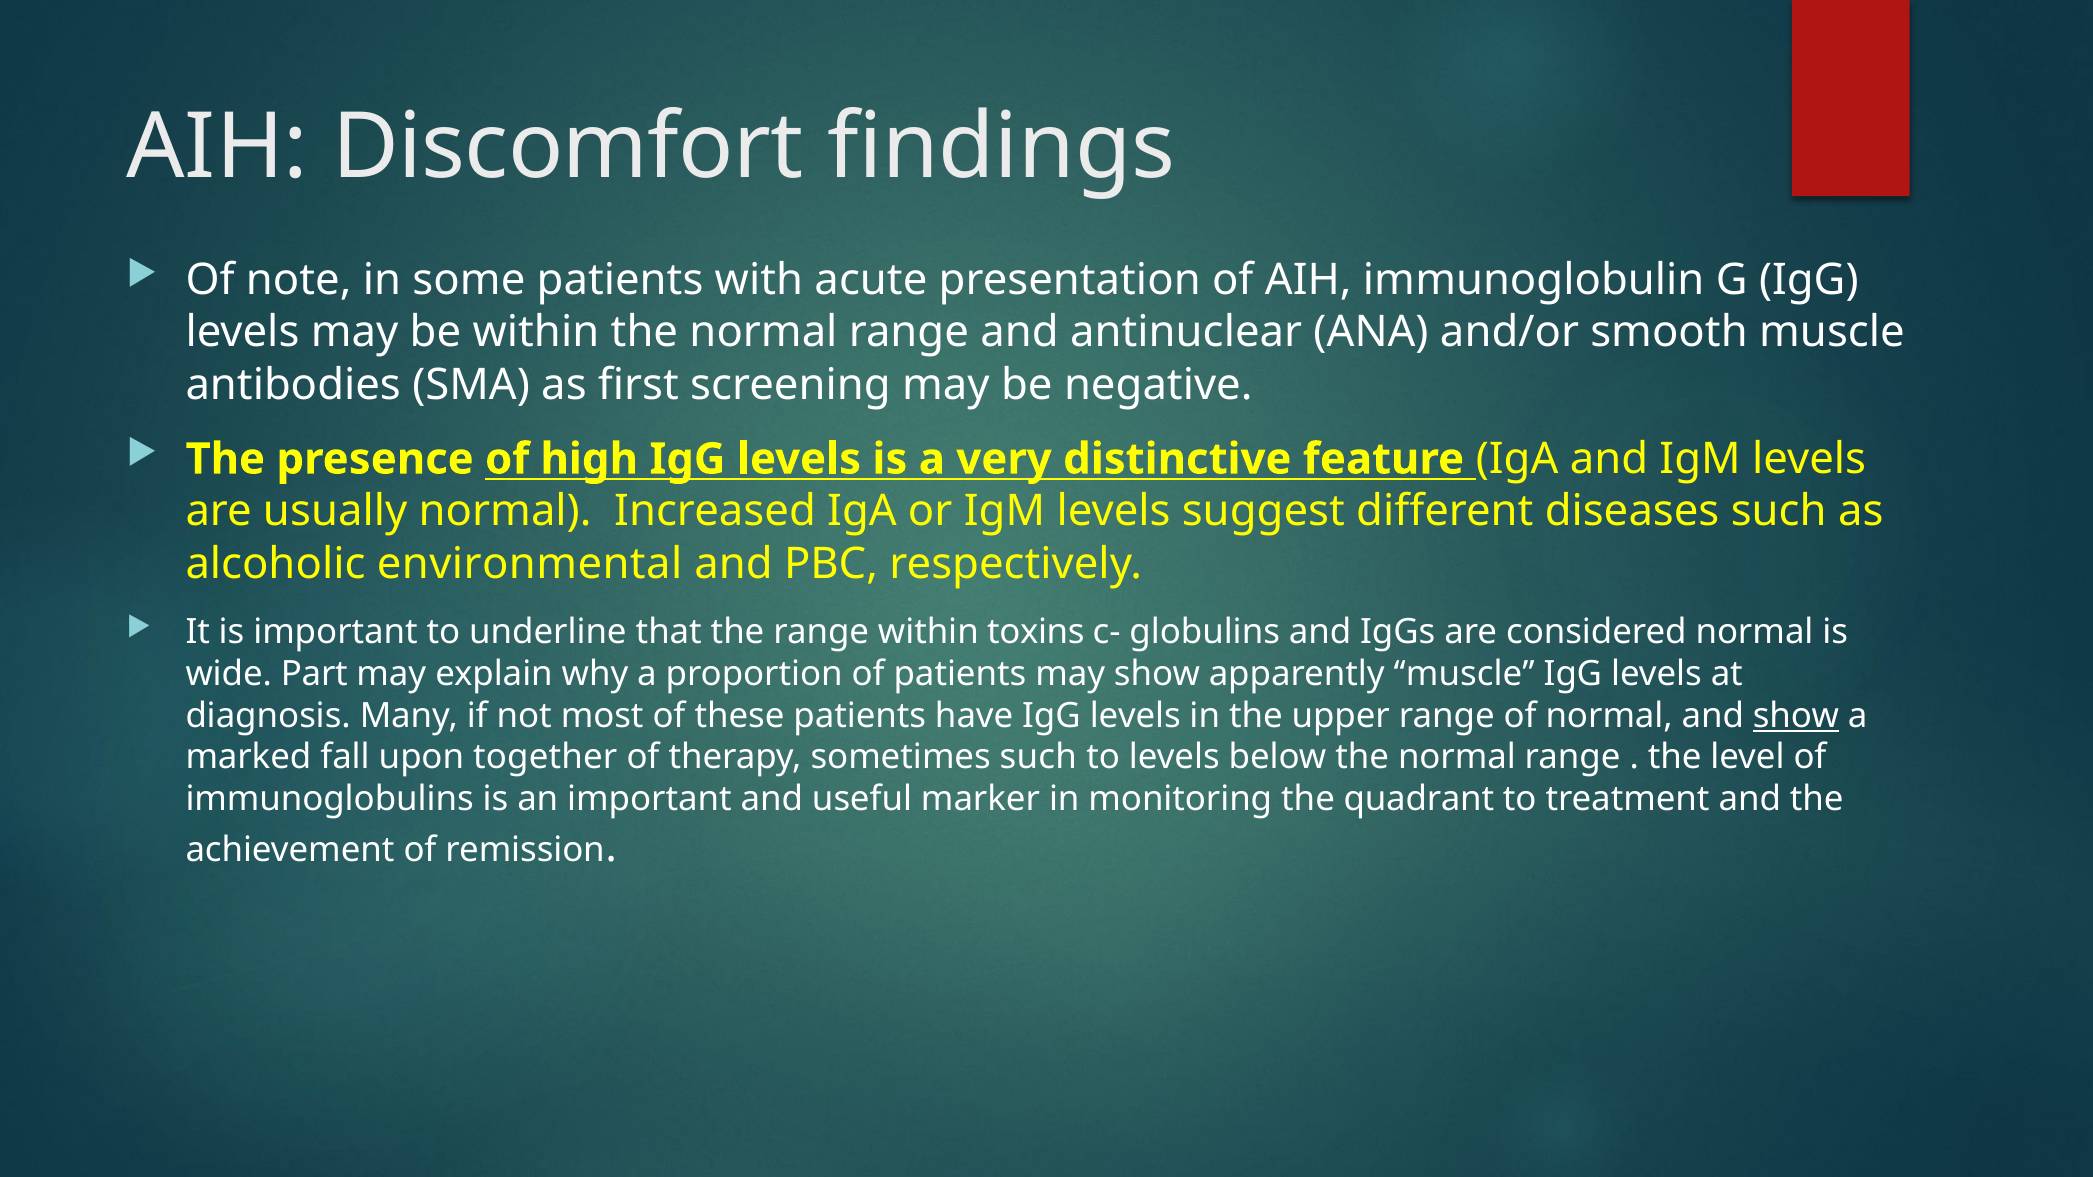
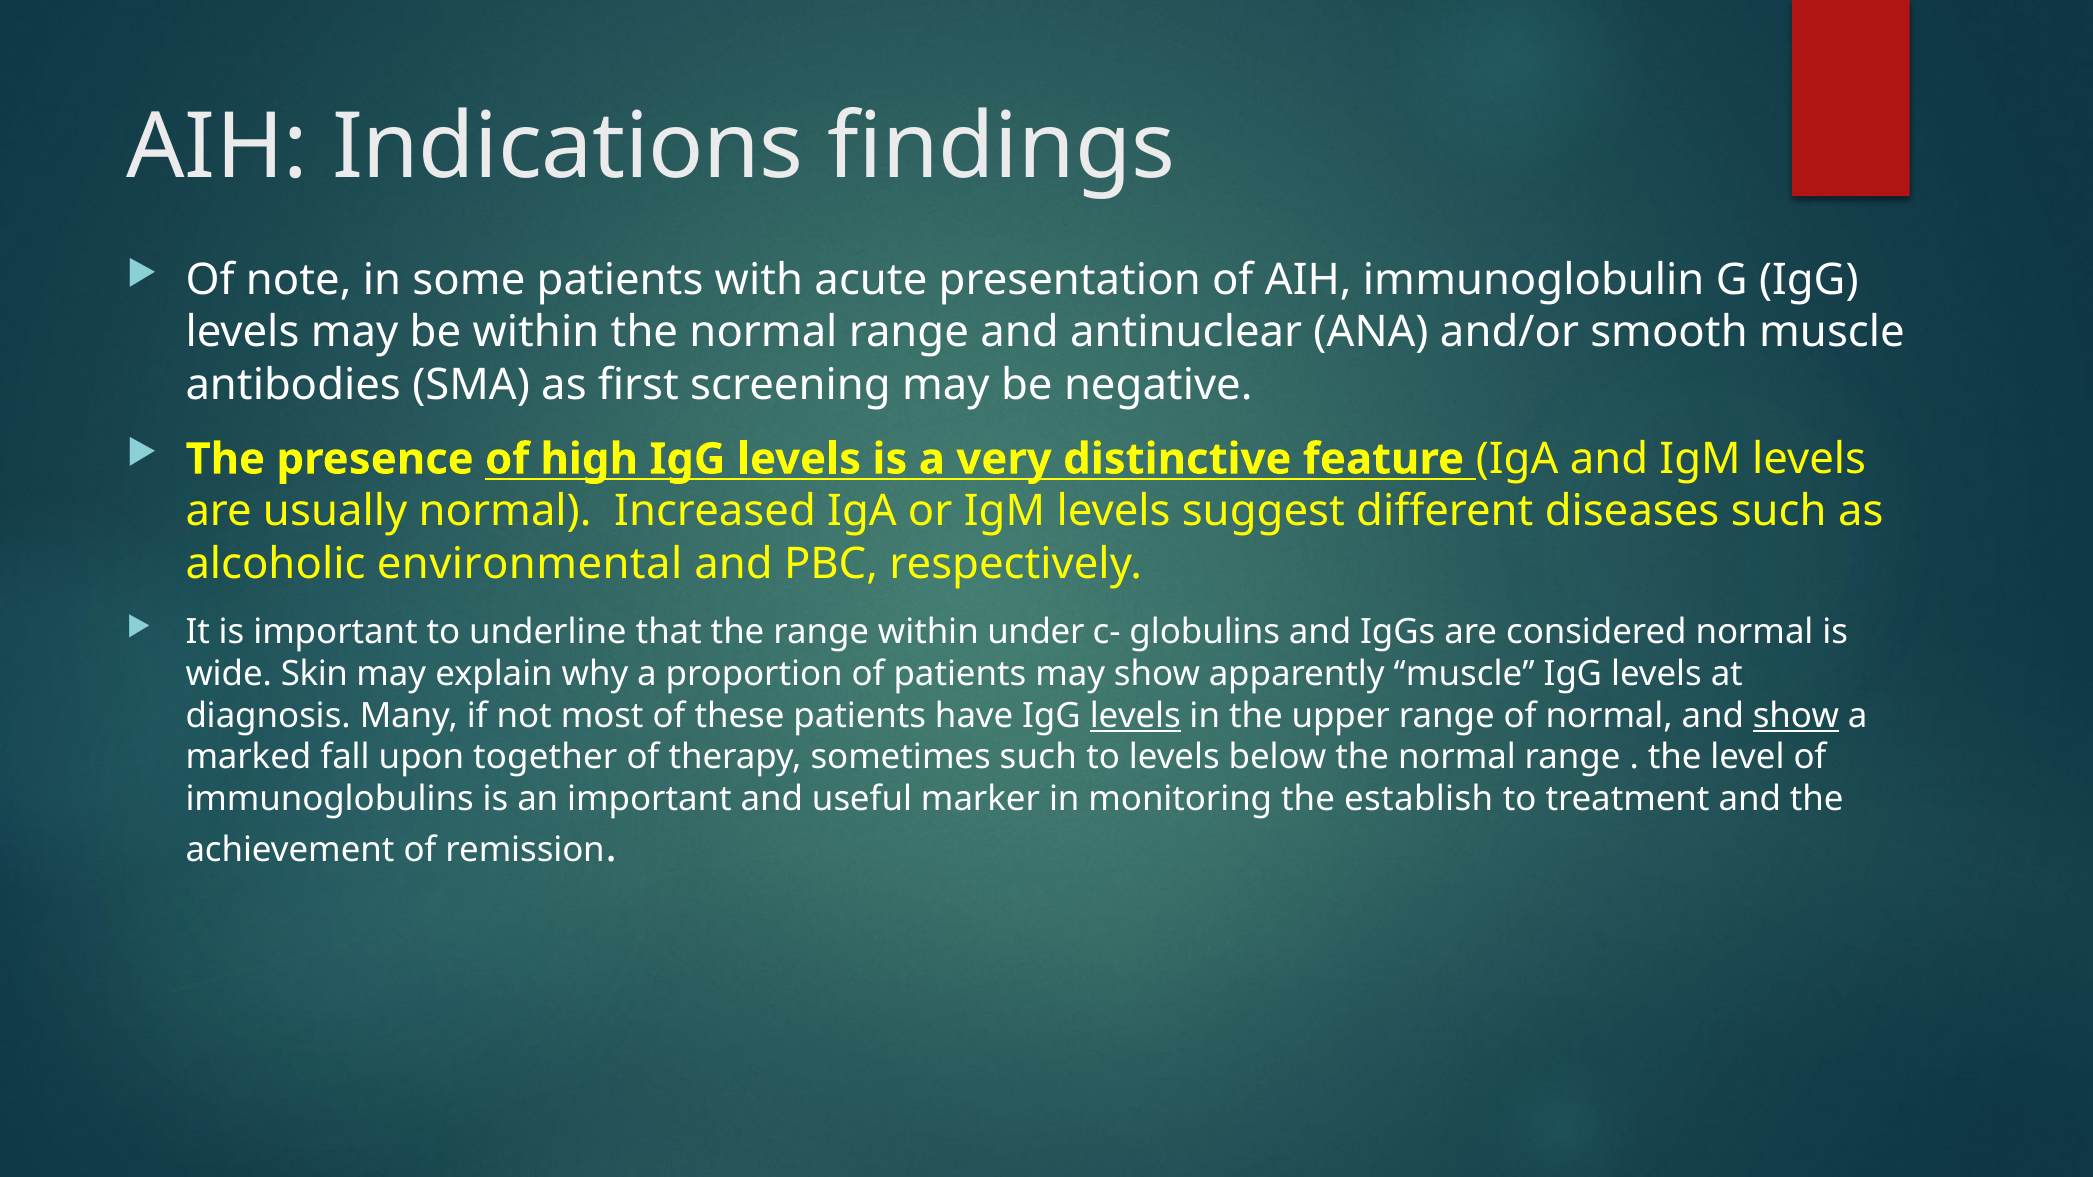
Discomfort: Discomfort -> Indications
toxins: toxins -> under
Part: Part -> Skin
levels at (1135, 716) underline: none -> present
quadrant: quadrant -> establish
